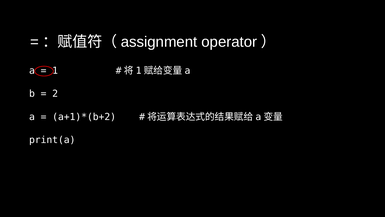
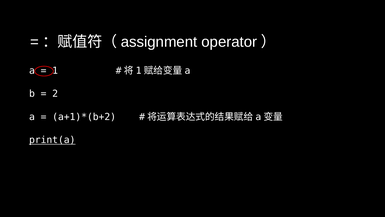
print(a underline: none -> present
